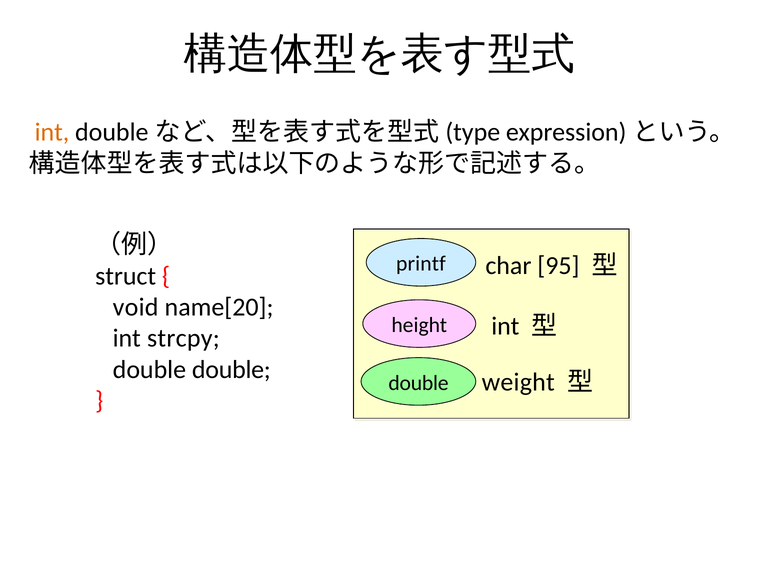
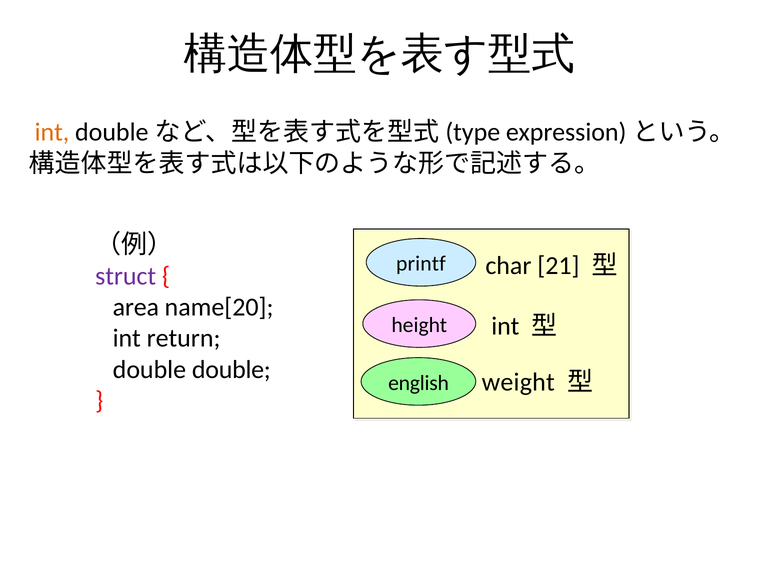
95: 95 -> 21
struct colour: black -> purple
void: void -> area
strcpy: strcpy -> return
double at (419, 383): double -> english
